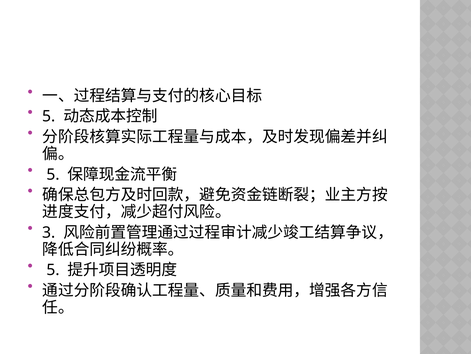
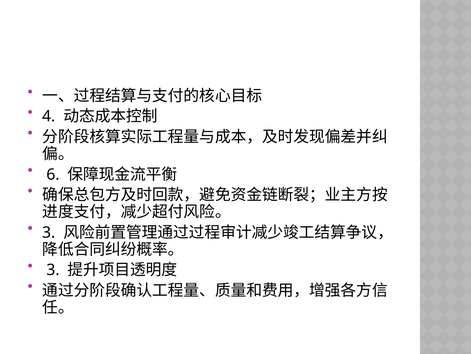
5 at (49, 116): 5 -> 4
5 at (53, 174): 5 -> 6
5 at (53, 269): 5 -> 3
